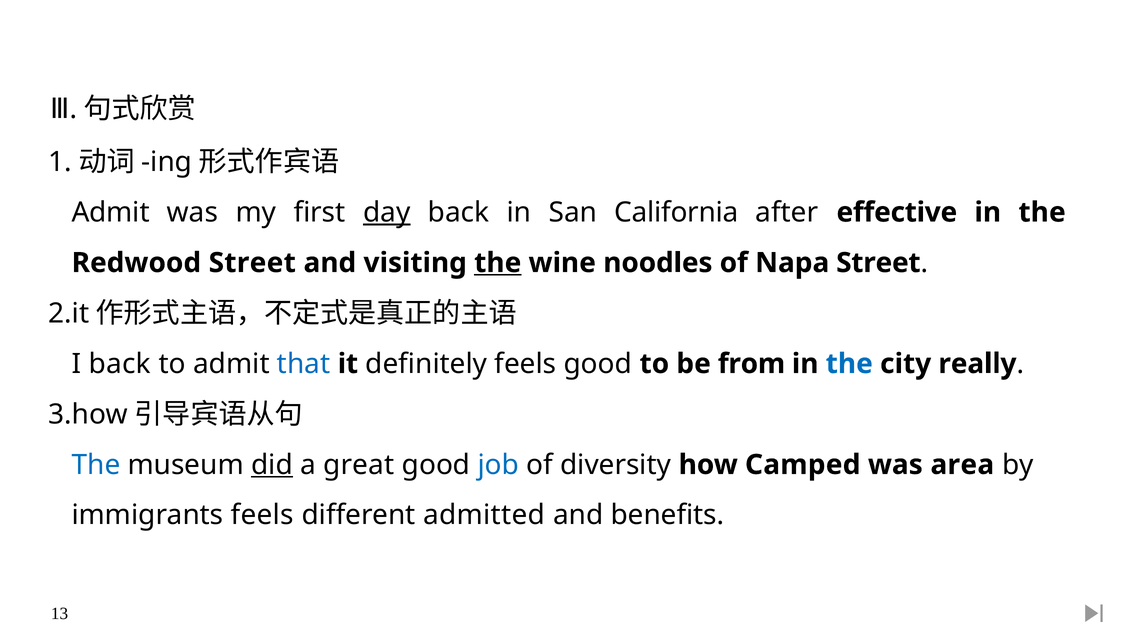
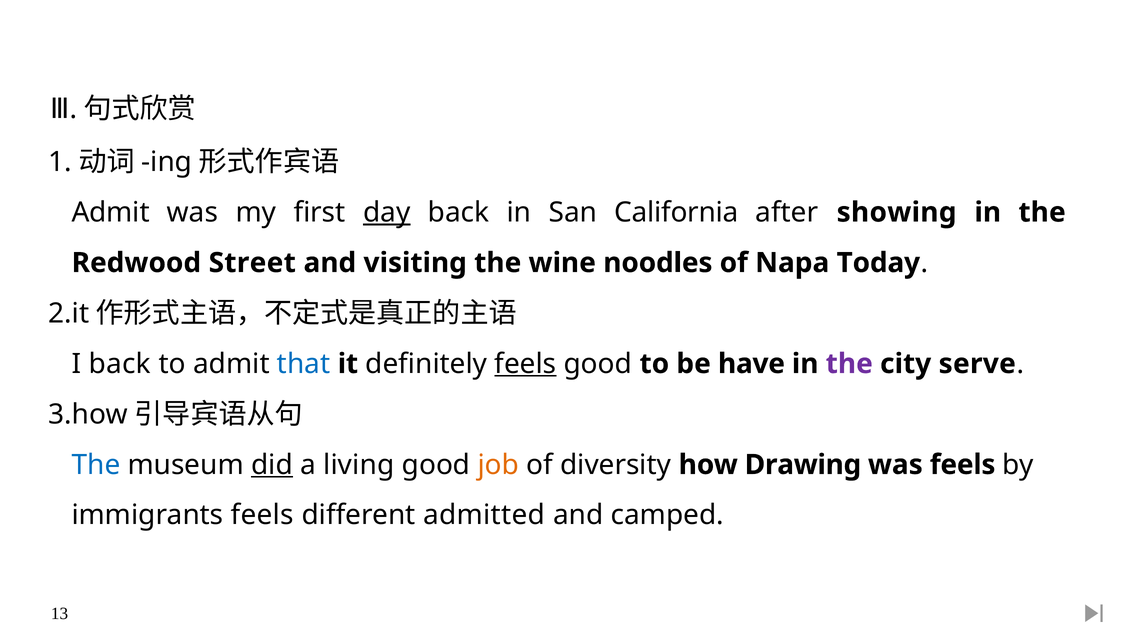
effective: effective -> showing
the at (498, 263) underline: present -> none
Napa Street: Street -> Today
feels at (525, 364) underline: none -> present
from: from -> have
the at (849, 364) colour: blue -> purple
really: really -> serve
great: great -> living
job colour: blue -> orange
Camped: Camped -> Drawing
was area: area -> feels
benefits: benefits -> camped
